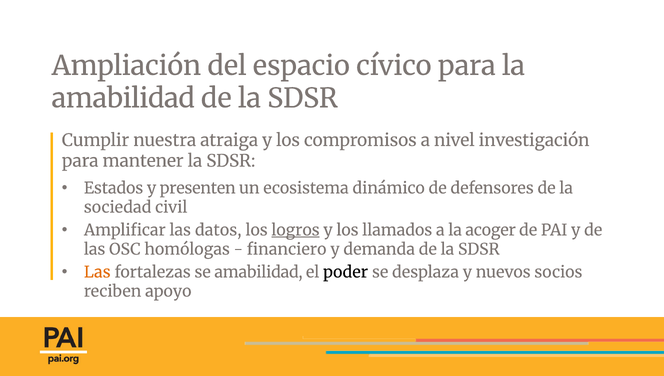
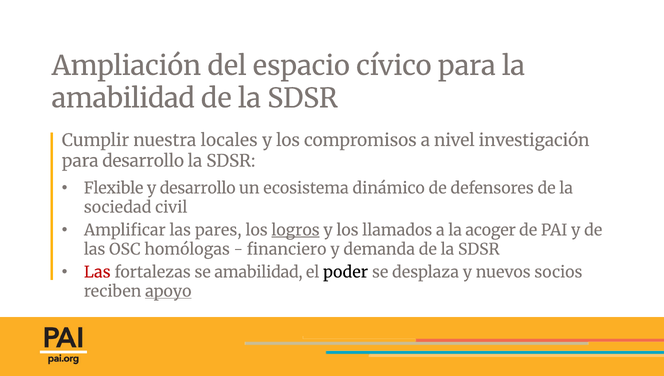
atraiga: atraiga -> locales
para mantener: mantener -> desarrollo
Estados: Estados -> Flexible
y presenten: presenten -> desarrollo
datos: datos -> pares
Las at (97, 272) colour: orange -> red
apoyo underline: none -> present
